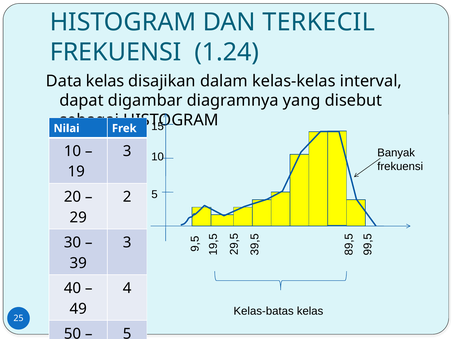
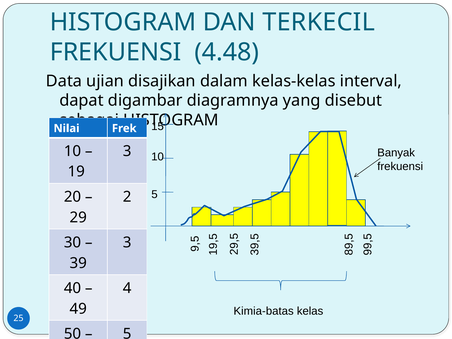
1.24: 1.24 -> 4.48
Data kelas: kelas -> ujian
Kelas-batas: Kelas-batas -> Kimia-batas
